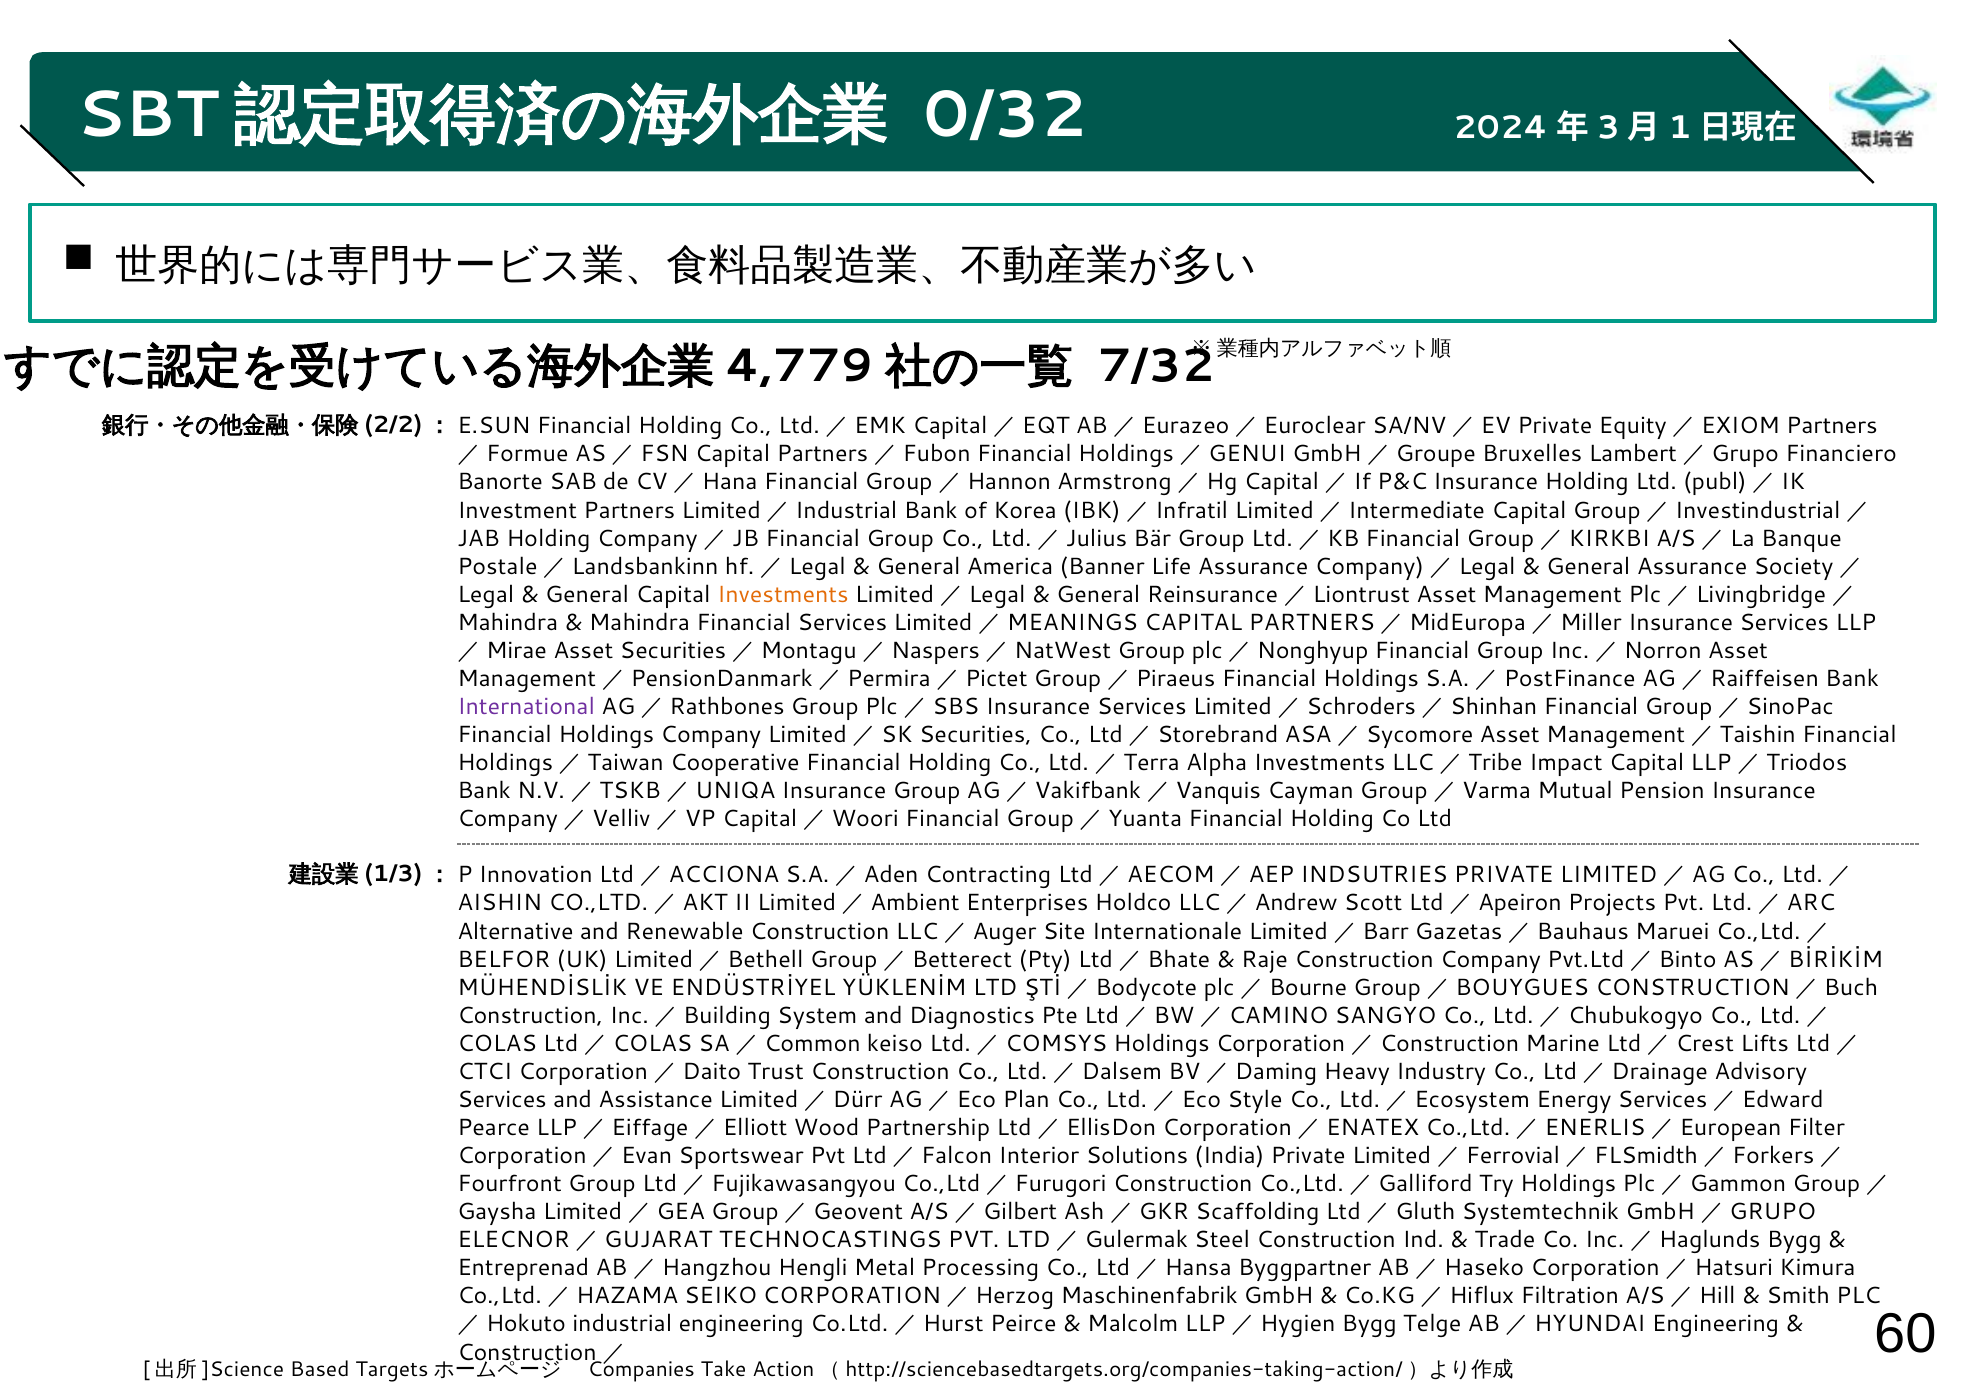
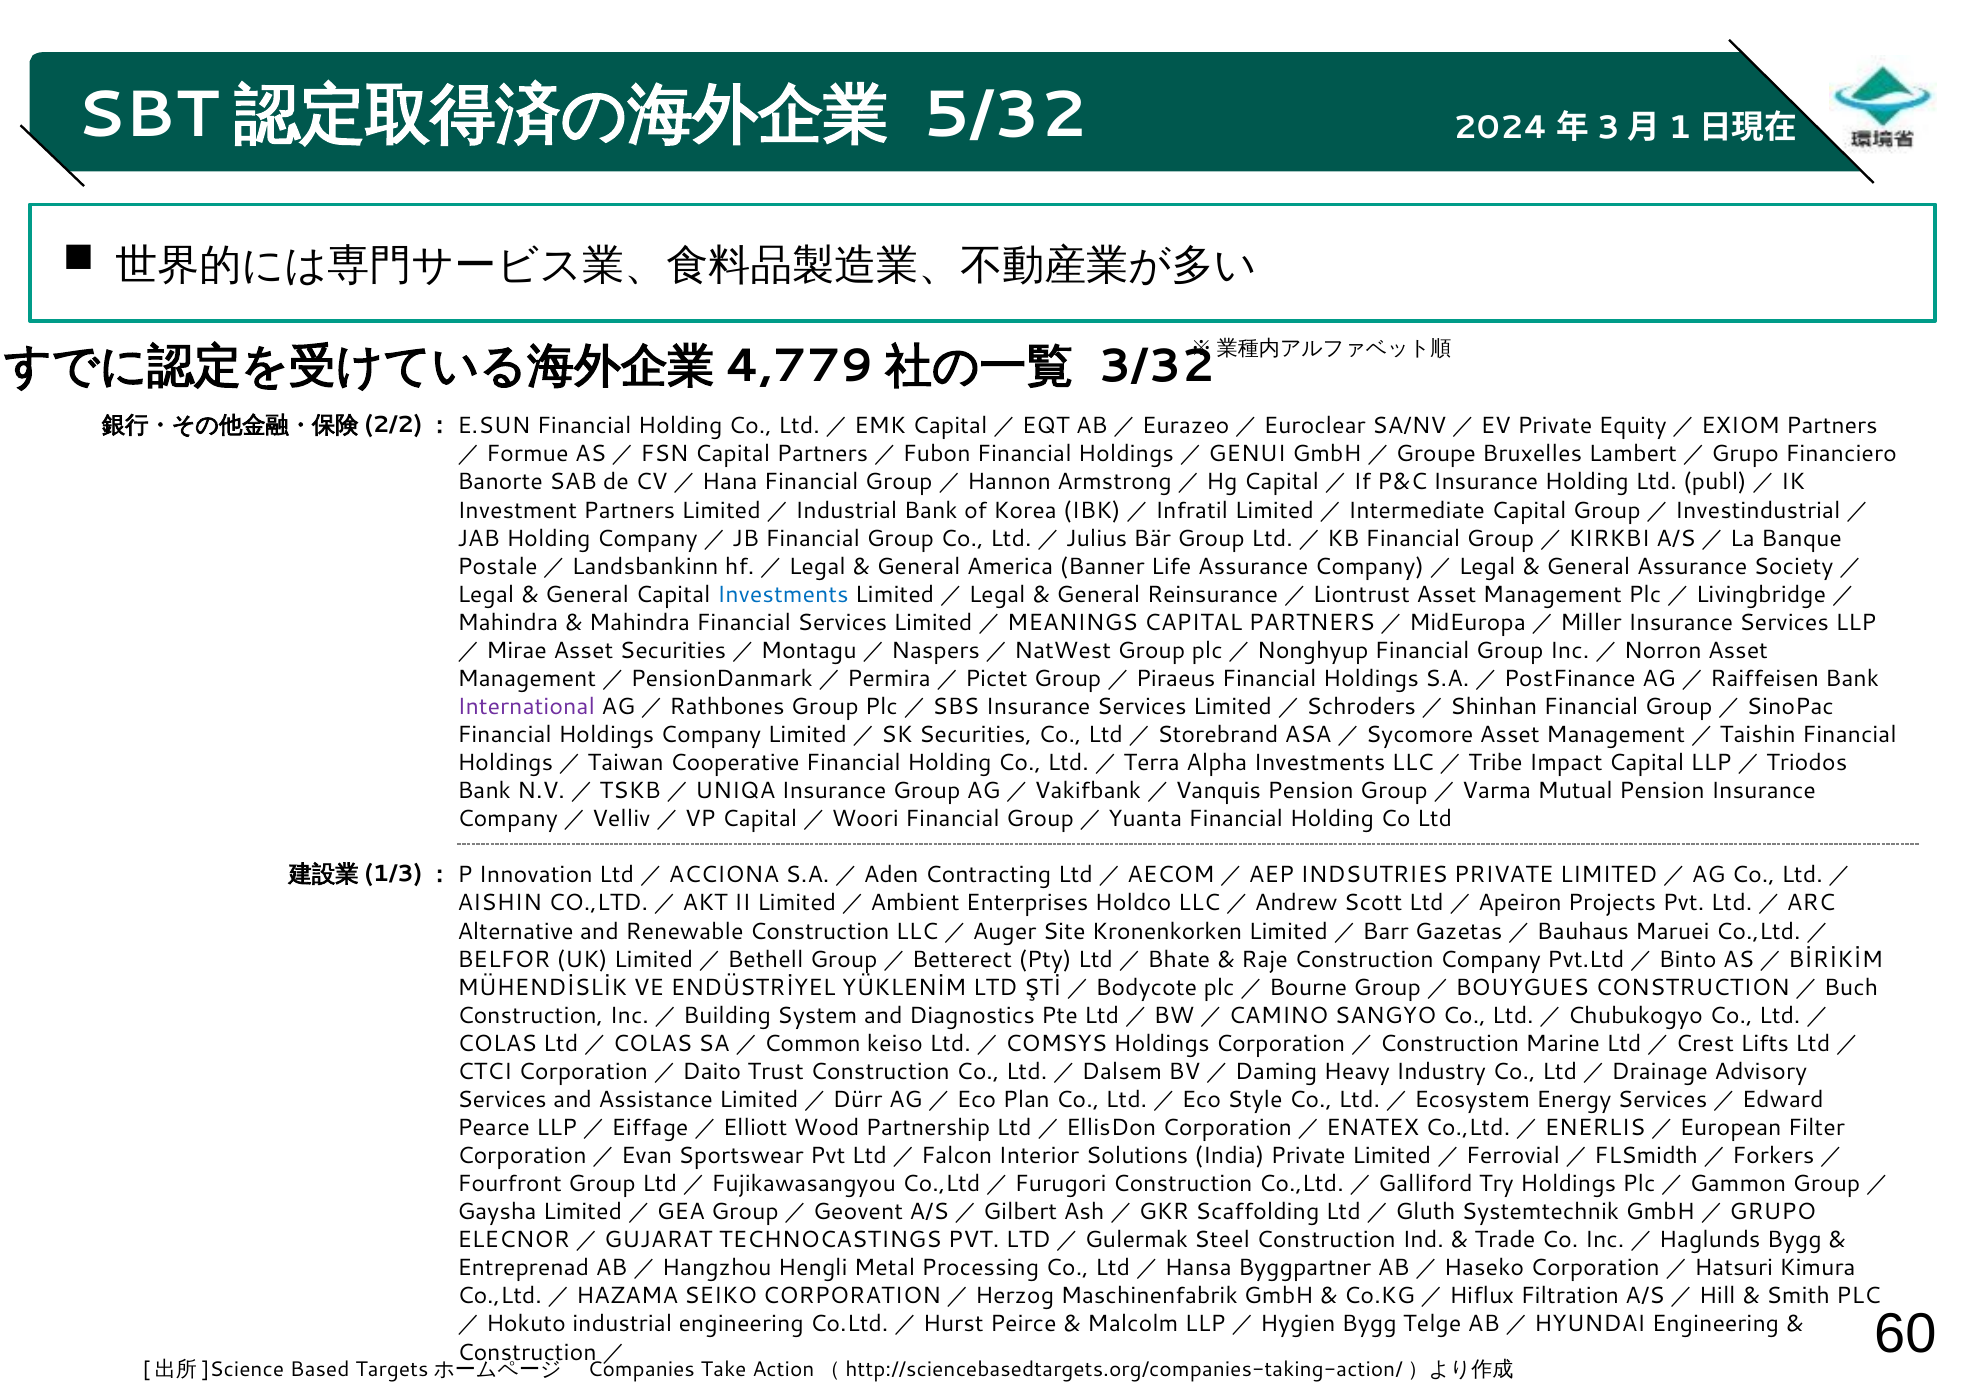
0/32: 0/32 -> 5/32
7/32: 7/32 -> 3/32
Investments at (783, 594) colour: orange -> blue
AG／Vakifbank／Vanquis Cayman: Cayman -> Pension
Internationale: Internationale -> Kronenkorken
